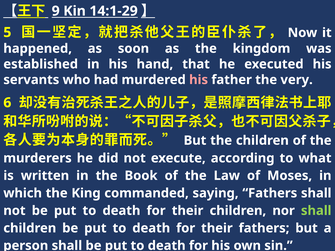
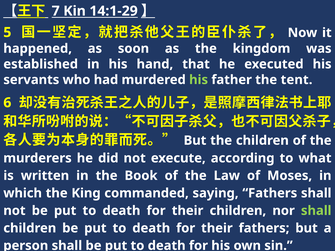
9: 9 -> 7
his at (199, 80) colour: pink -> light green
very: very -> tent
